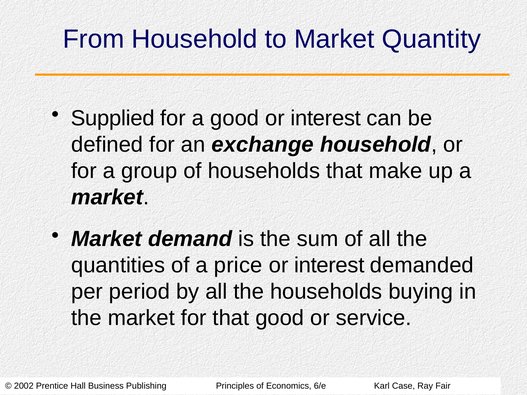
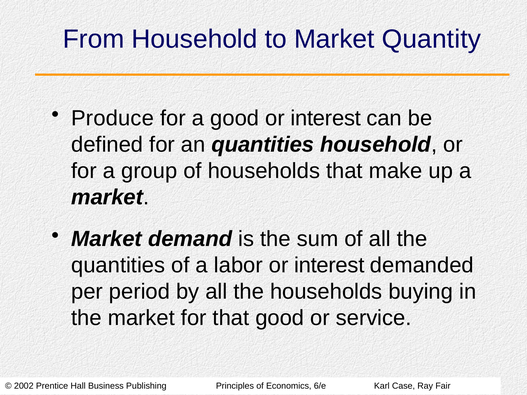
Supplied: Supplied -> Produce
an exchange: exchange -> quantities
price: price -> labor
